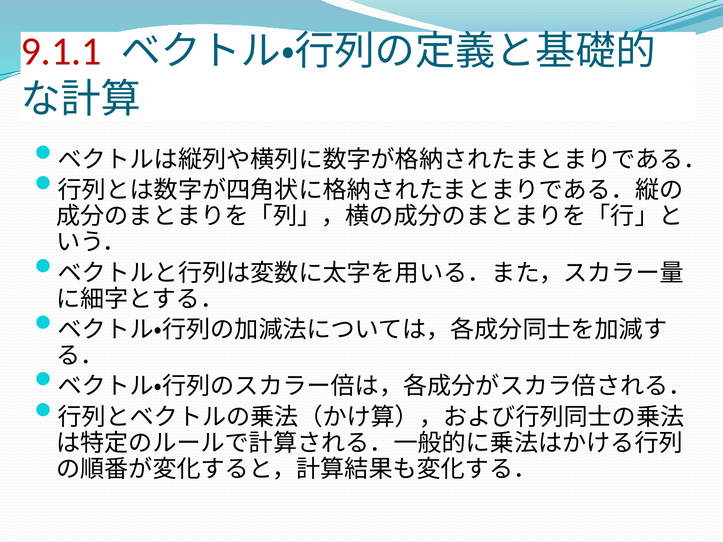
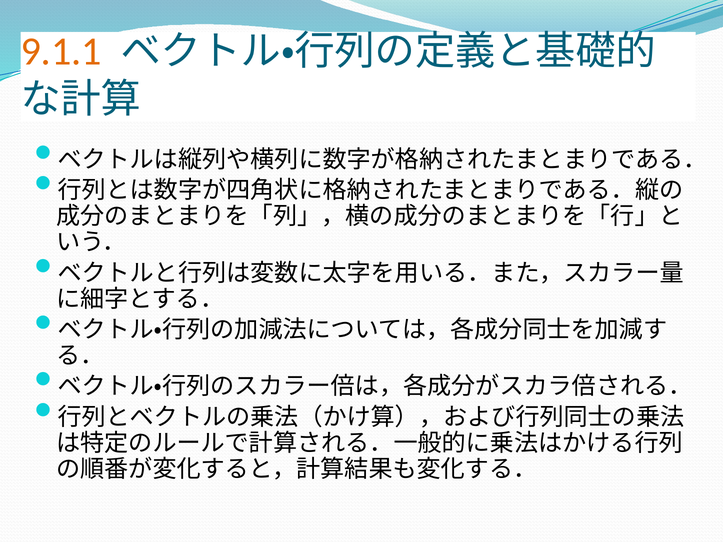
9.1.1 colour: red -> orange
